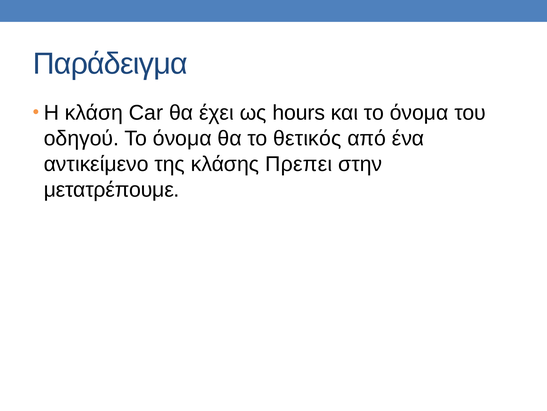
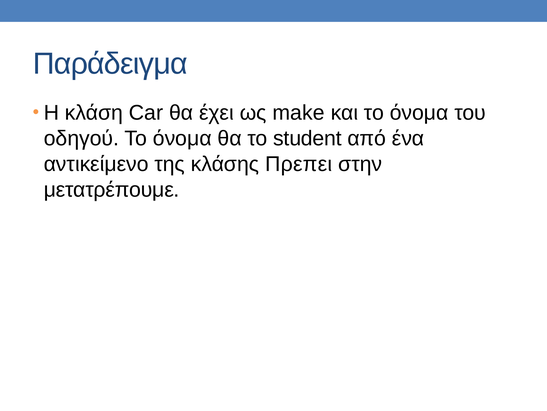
hours: hours -> make
θετικός: θετικός -> student
